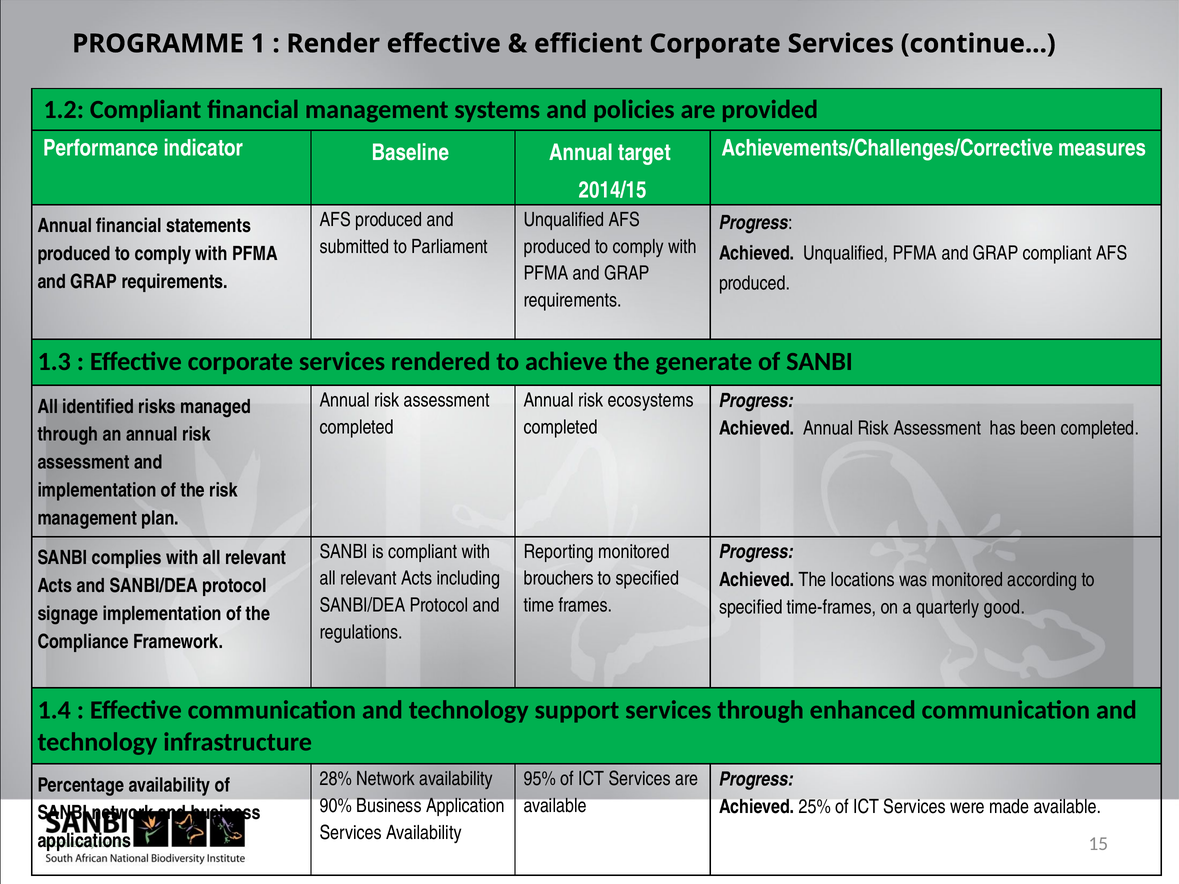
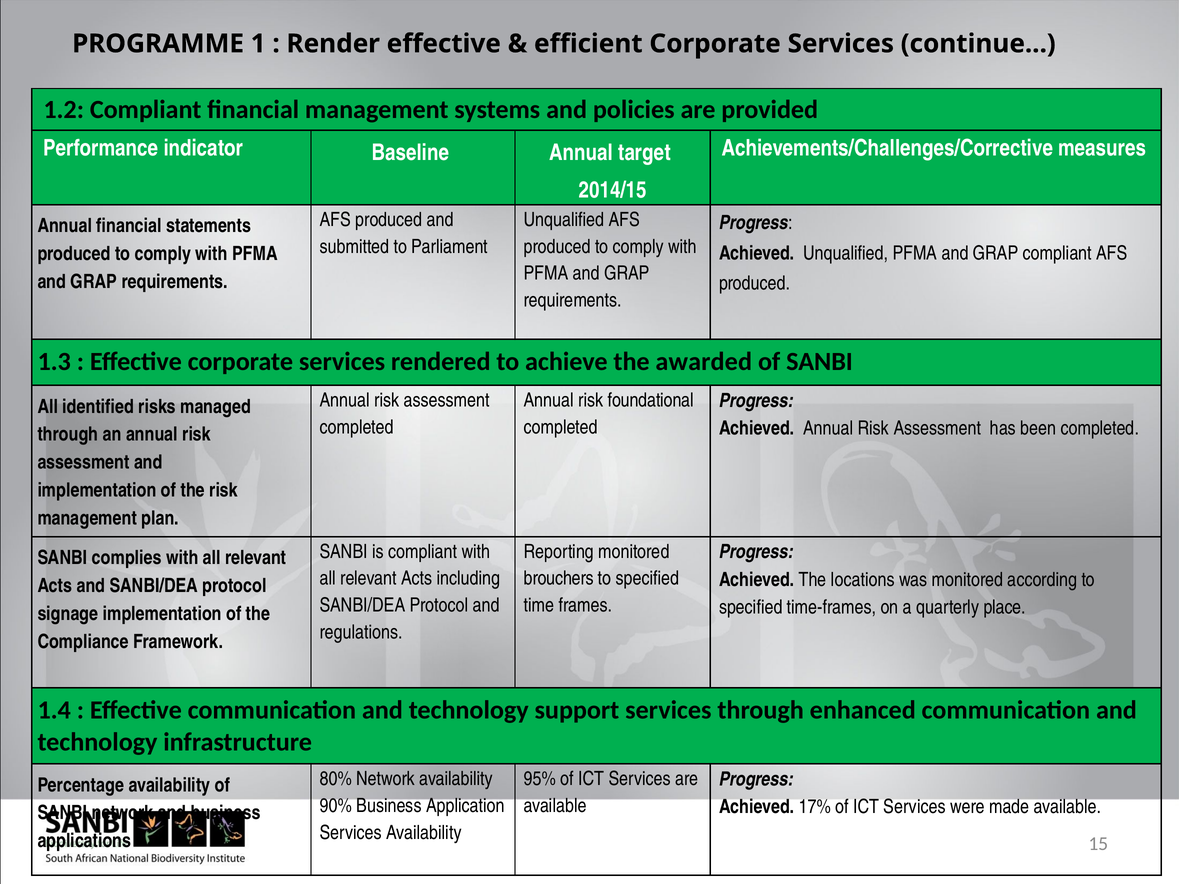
generate: generate -> awarded
ecosystems: ecosystems -> foundational
good: good -> place
28%: 28% -> 80%
25%: 25% -> 17%
